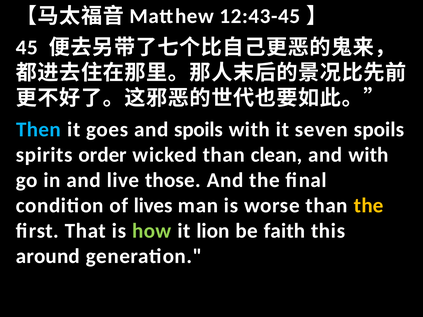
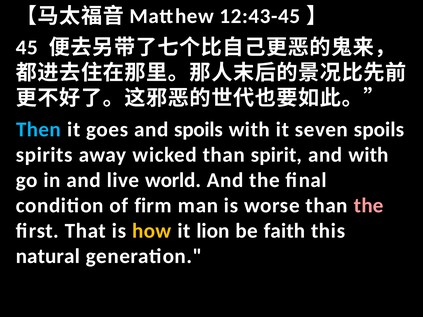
order: order -> away
clean: clean -> spirit
those: those -> world
lives: lives -> firm
the at (369, 206) colour: yellow -> pink
how colour: light green -> yellow
around: around -> natural
